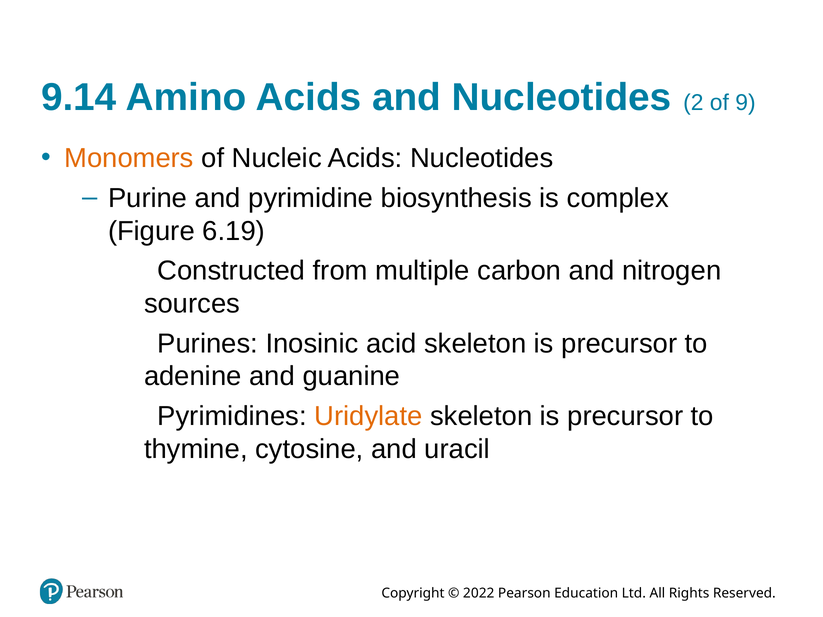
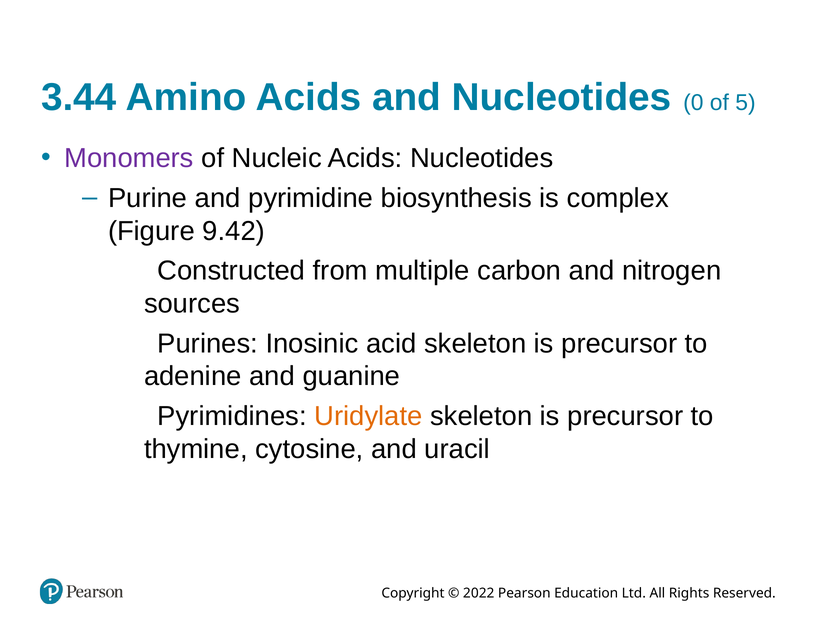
9.14: 9.14 -> 3.44
2: 2 -> 0
9: 9 -> 5
Monomers colour: orange -> purple
6.19: 6.19 -> 9.42
